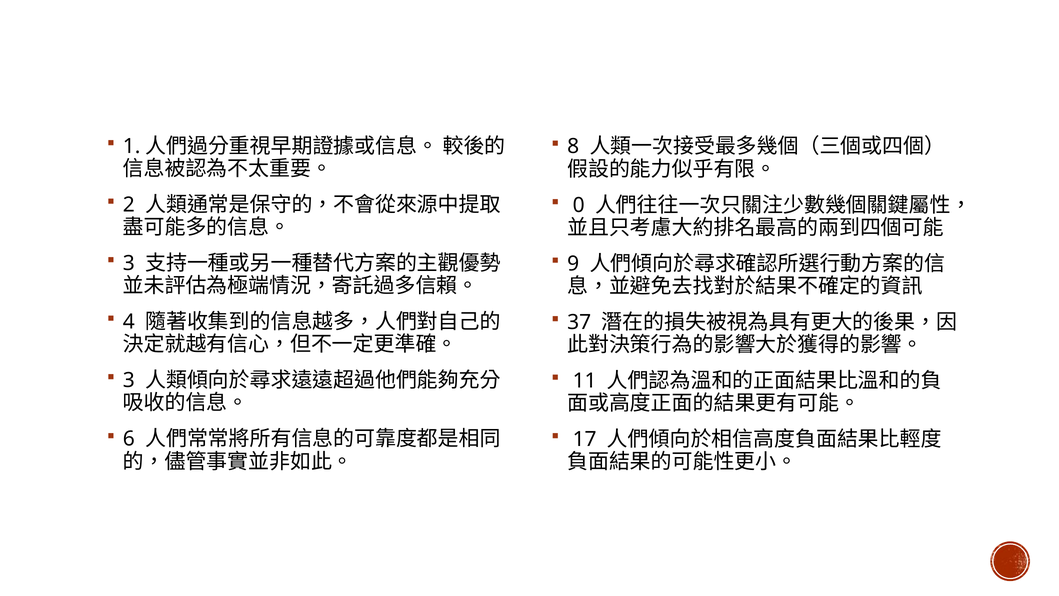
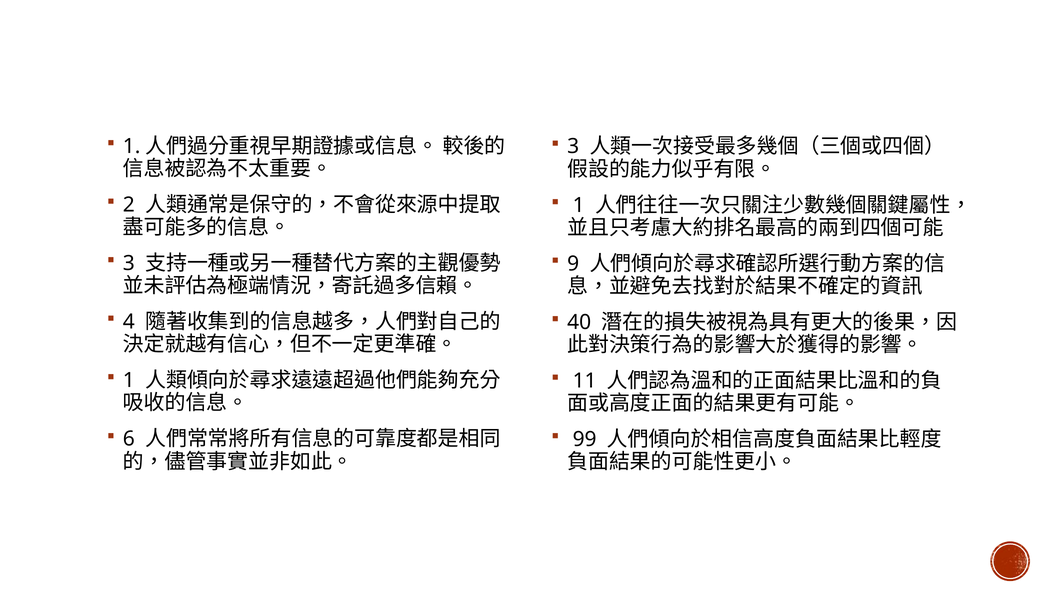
8 at (573, 146): 8 -> 3
0 at (579, 205): 0 -> 1
37: 37 -> 40
3 at (129, 380): 3 -> 1
17: 17 -> 99
